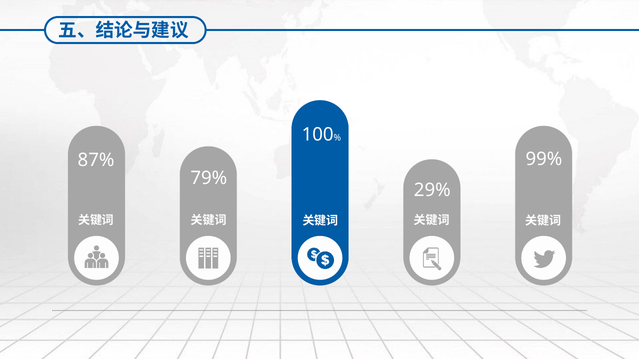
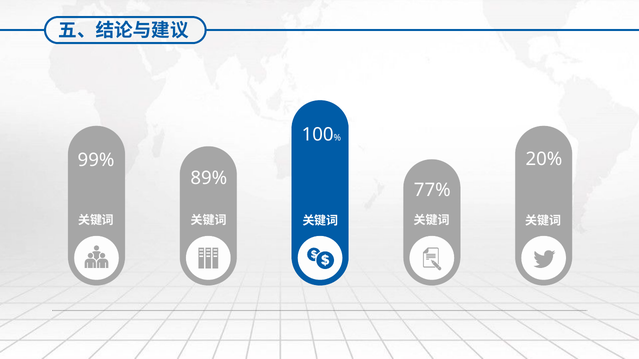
99%: 99% -> 20%
87%: 87% -> 99%
79%: 79% -> 89%
29%: 29% -> 77%
